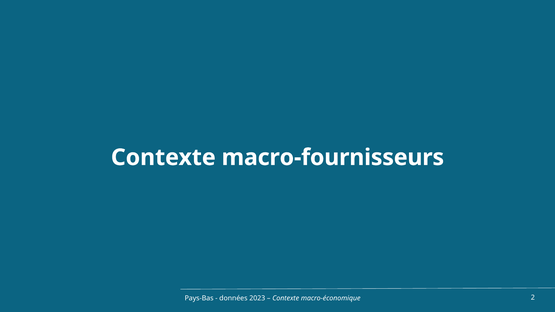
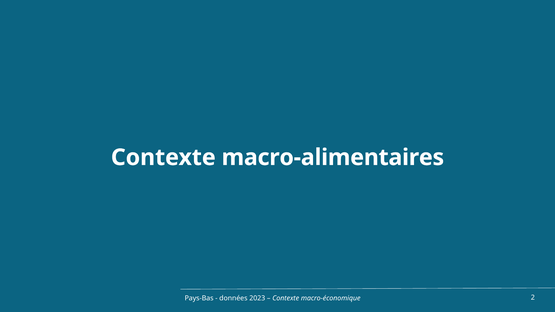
macro-fournisseurs: macro-fournisseurs -> macro-alimentaires
